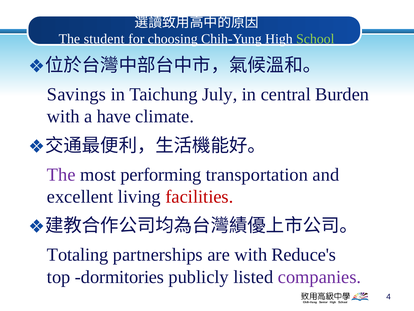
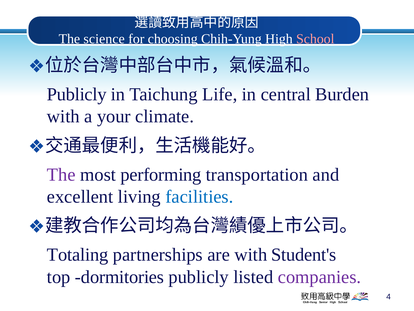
student: student -> science
School colour: light green -> pink
Savings at (77, 94): Savings -> Publicly
July: July -> Life
have: have -> your
facilities colour: red -> blue
Reduce's: Reduce's -> Student's
